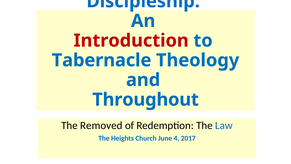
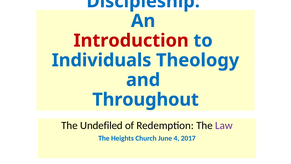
Tabernacle: Tabernacle -> Individuals
Removed: Removed -> Undefiled
Law colour: blue -> purple
